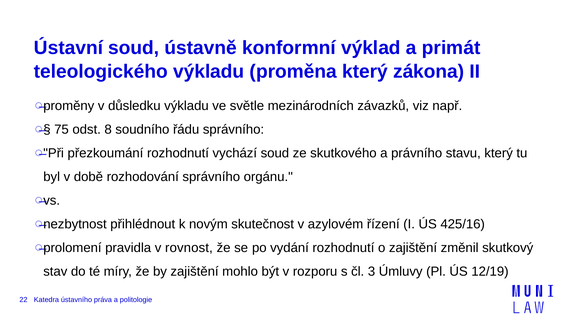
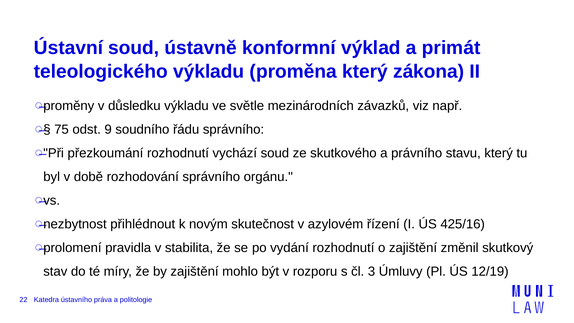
8: 8 -> 9
rovnost: rovnost -> stabilita
